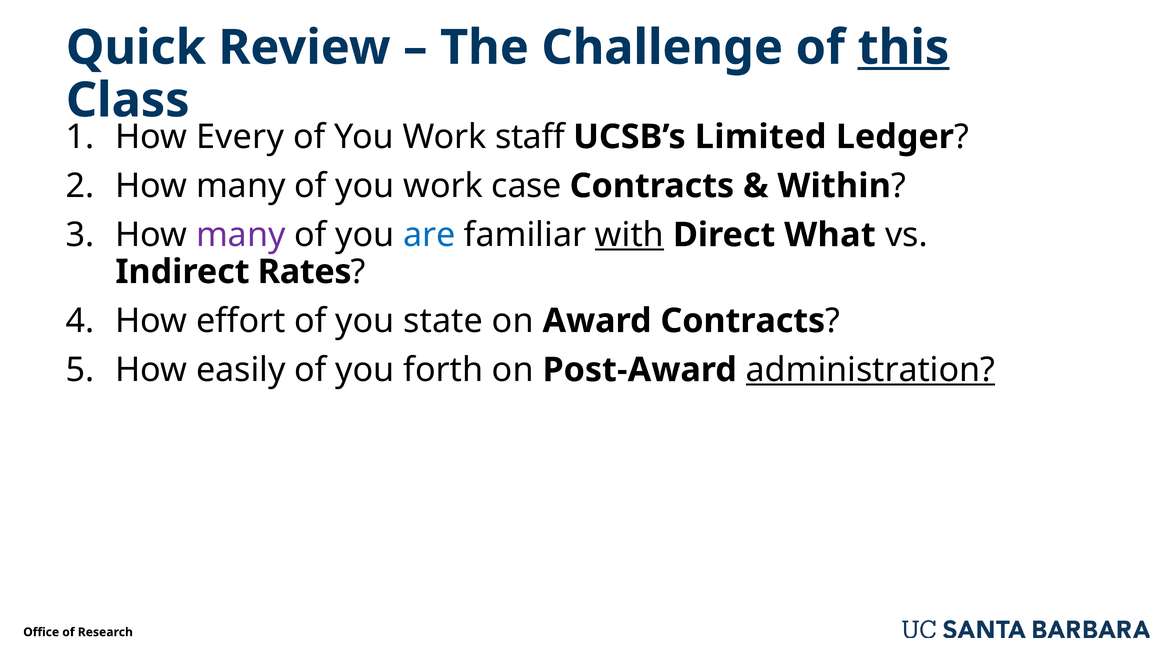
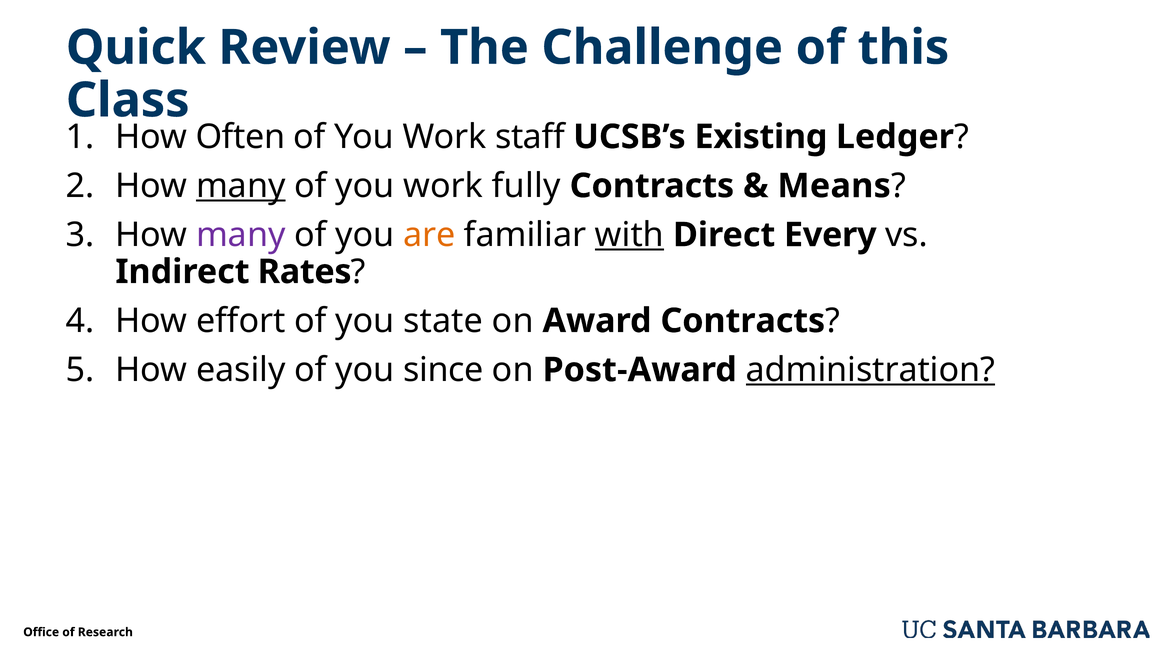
this underline: present -> none
Every: Every -> Often
Limited: Limited -> Existing
many at (241, 186) underline: none -> present
case: case -> fully
Within: Within -> Means
are colour: blue -> orange
What: What -> Every
forth: forth -> since
